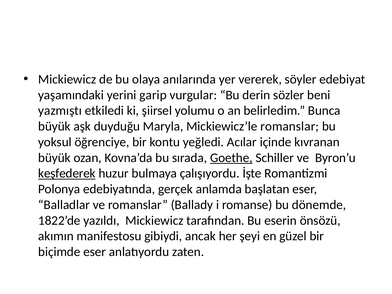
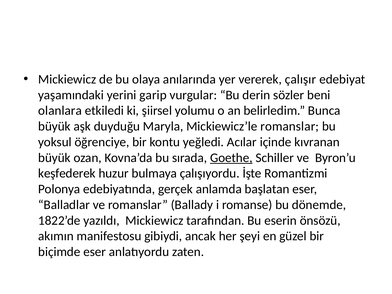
söyler: söyler -> çalışır
yazmıştı: yazmıştı -> olanlara
keşfederek underline: present -> none
